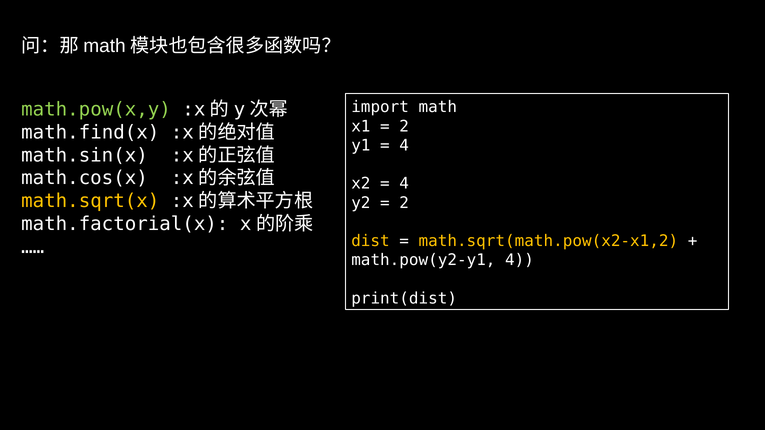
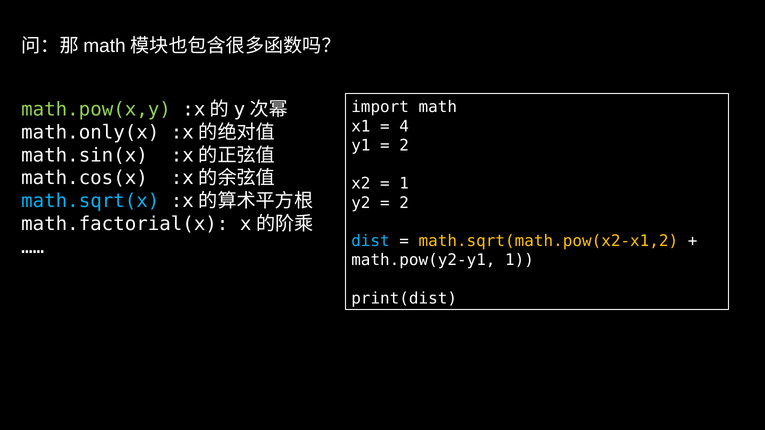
2 at (404, 126): 2 -> 4
math.find(x: math.find(x -> math.only(x
4 at (404, 146): 4 -> 2
4 at (404, 184): 4 -> 1
math.sqrt(x colour: yellow -> light blue
dist colour: yellow -> light blue
math.pow(y2-y1 4: 4 -> 1
